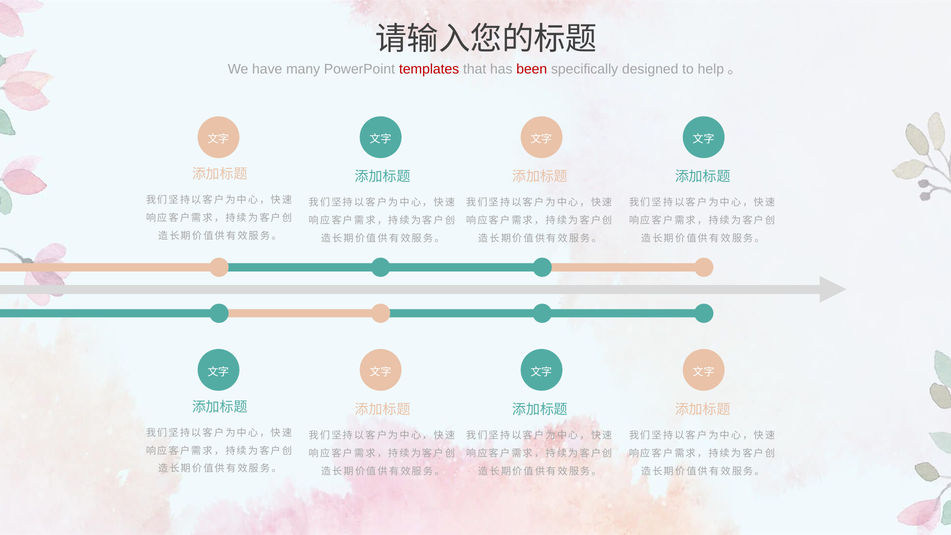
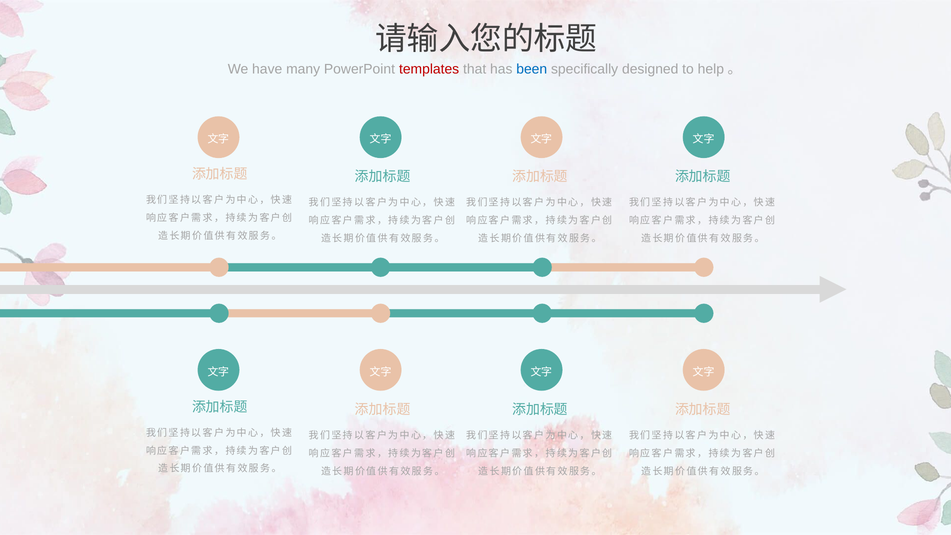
been colour: red -> blue
